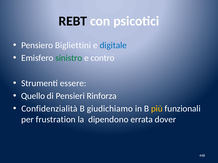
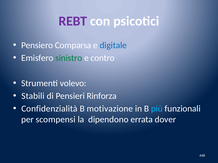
REBT colour: black -> purple
Bigliettini: Bigliettini -> Comparsa
essere: essere -> volevo
Quello: Quello -> Stabili
giudichiamo: giudichiamo -> motivazione
più colour: yellow -> light blue
frustration: frustration -> scompensi
